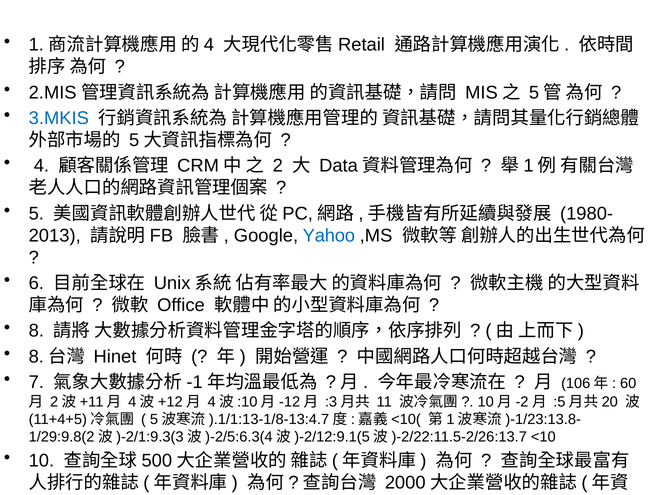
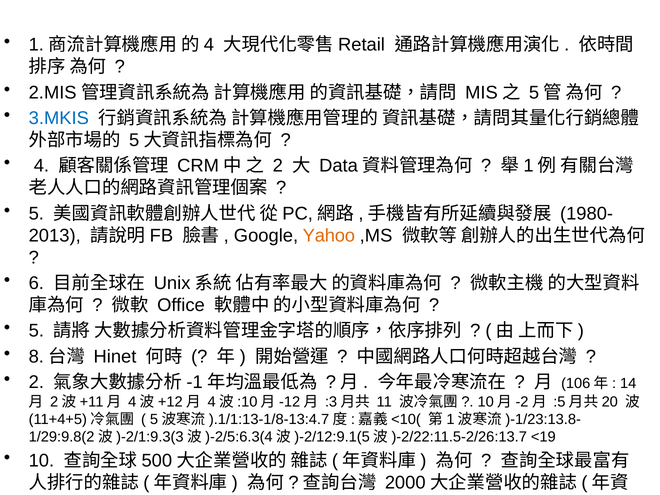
Yahoo colour: blue -> orange
8 at (36, 331): 8 -> 5
7 at (36, 382): 7 -> 2
60: 60 -> 14
<10: <10 -> <19
